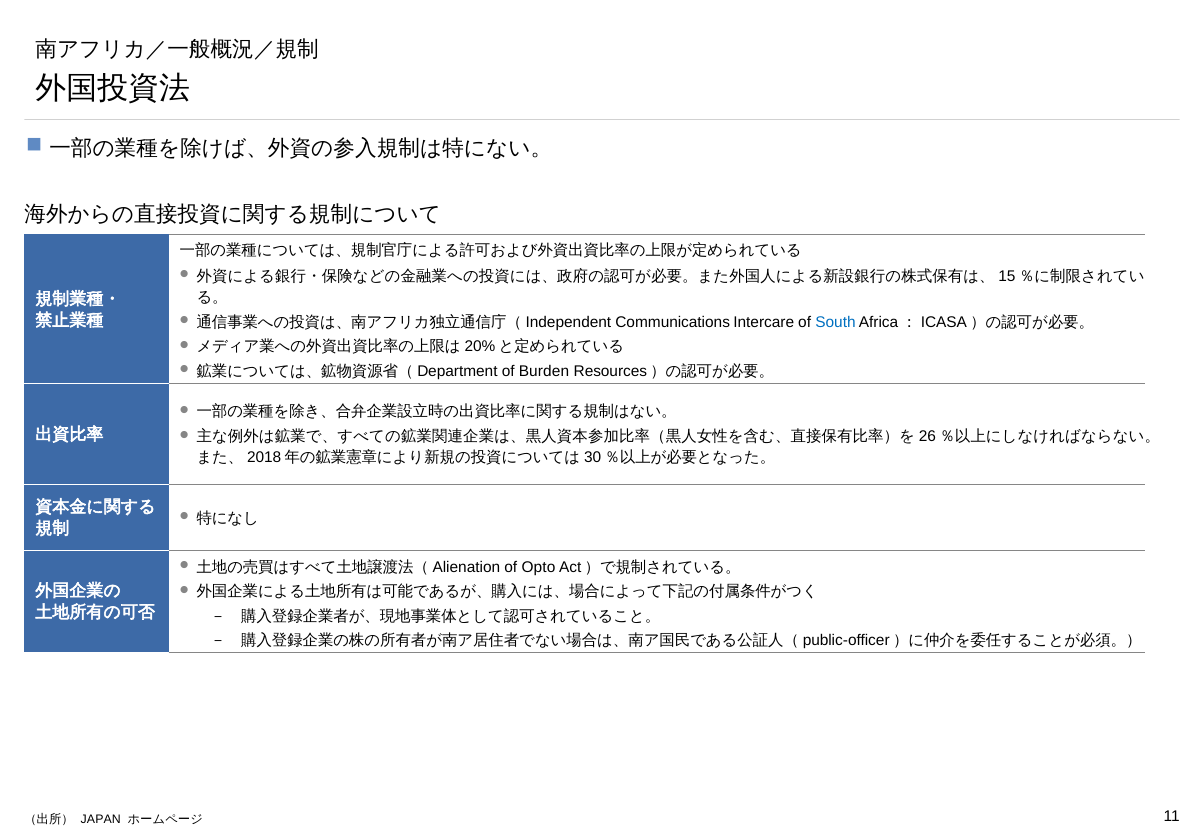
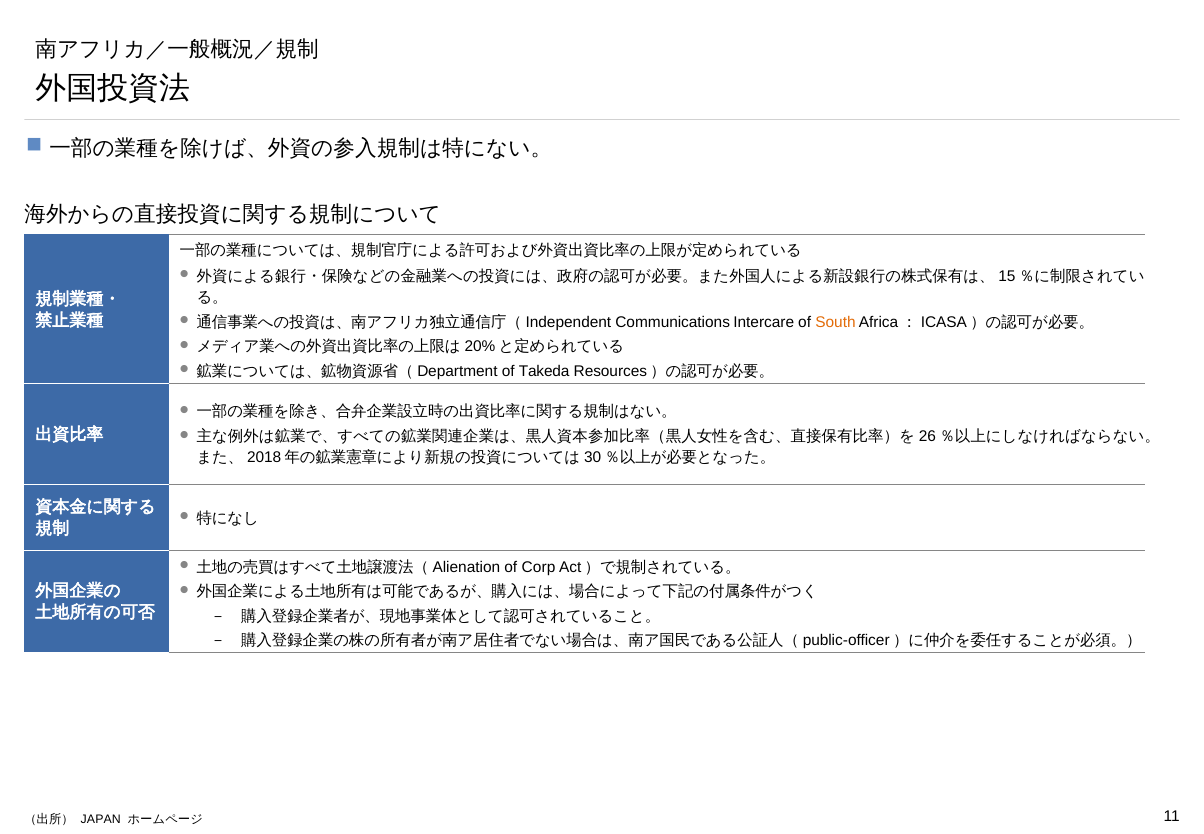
South colour: blue -> orange
Burden: Burden -> Takeda
Opto: Opto -> Corp
